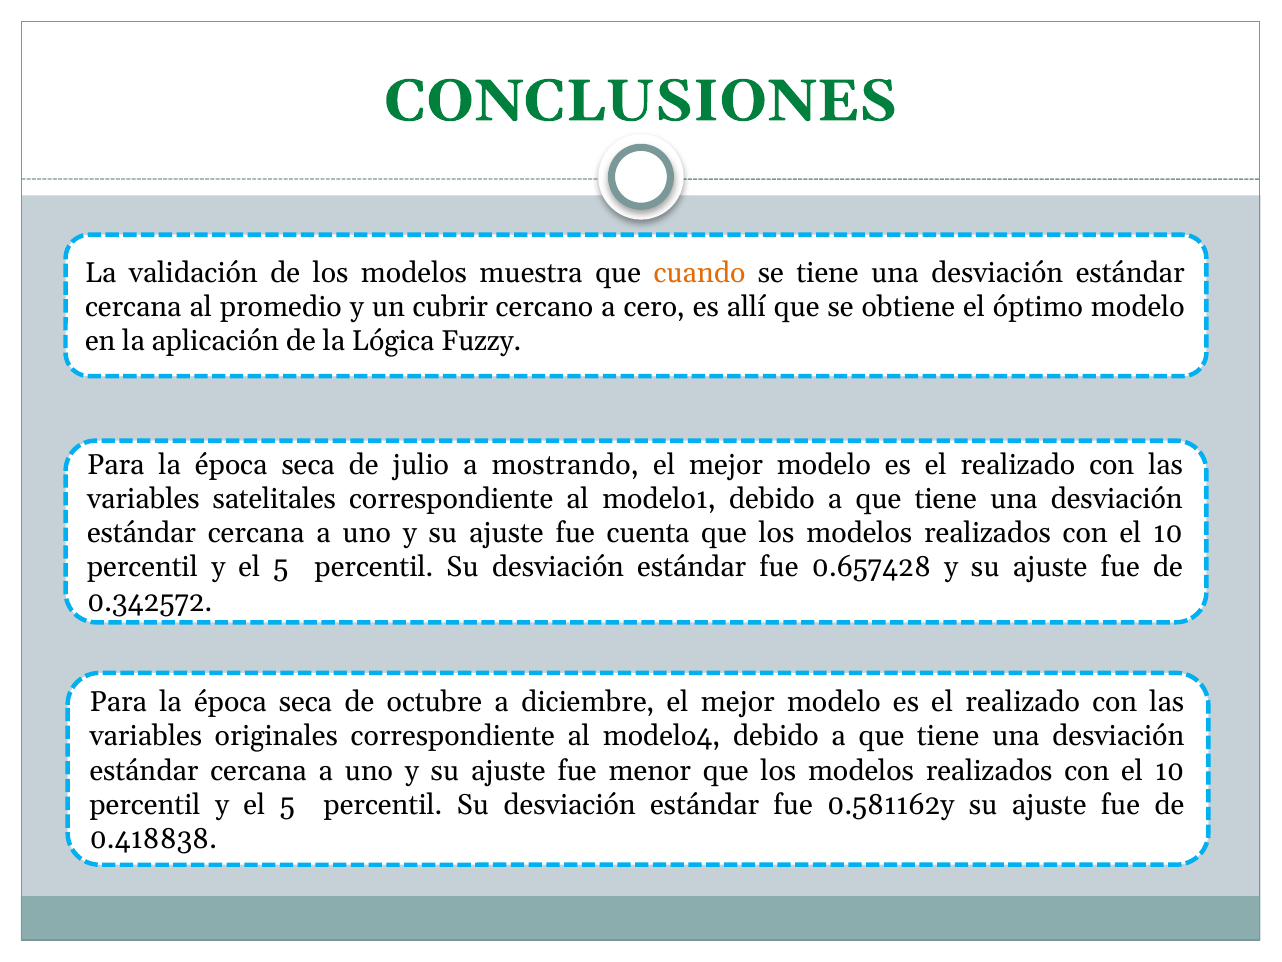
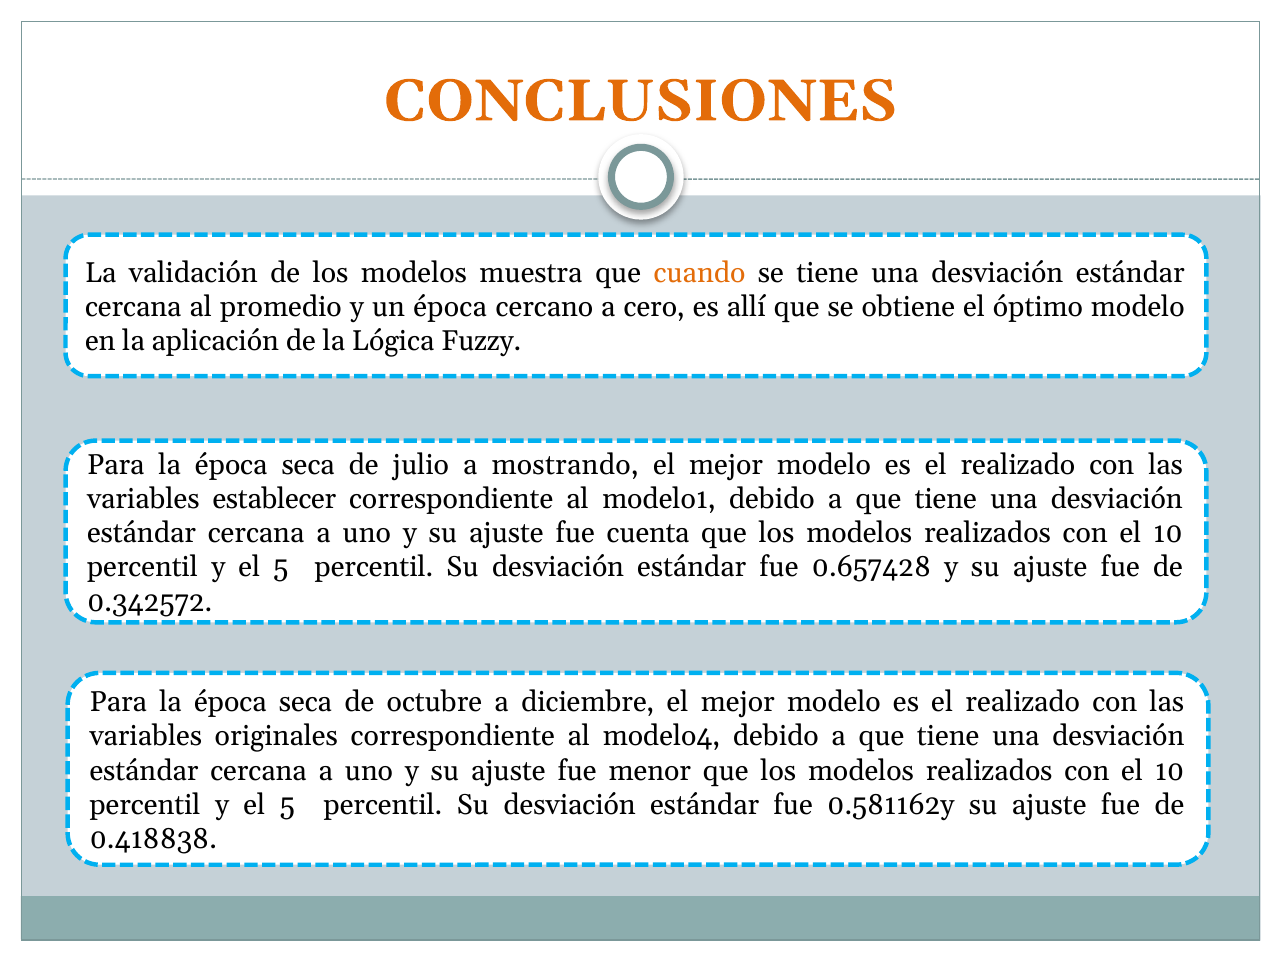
CONCLUSIONES colour: green -> orange
un cubrir: cubrir -> época
satelitales: satelitales -> establecer
